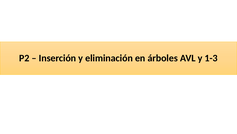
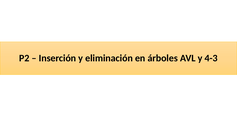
1-3: 1-3 -> 4-3
